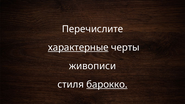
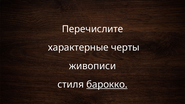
характерные underline: present -> none
